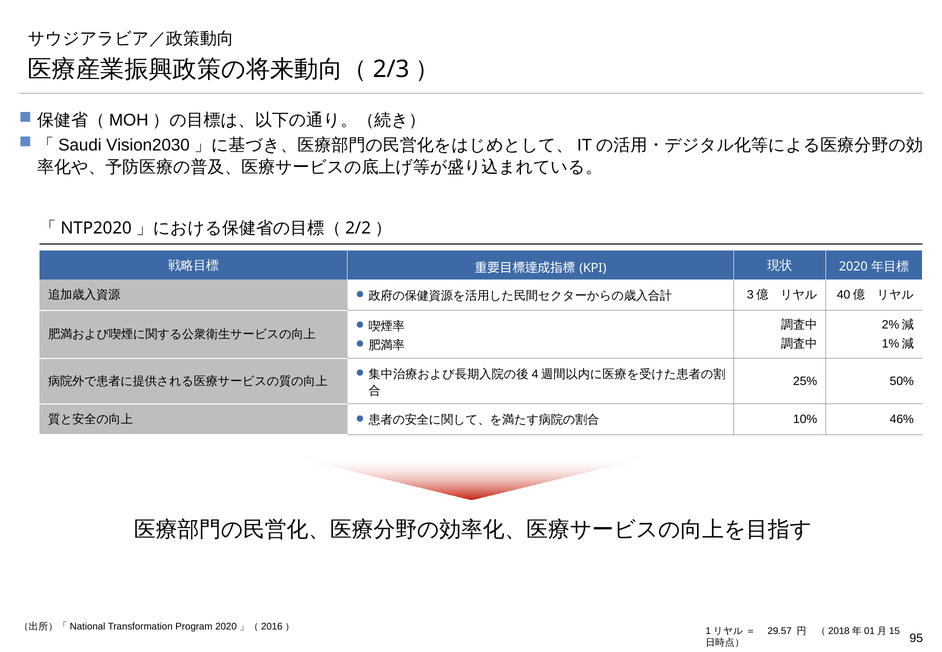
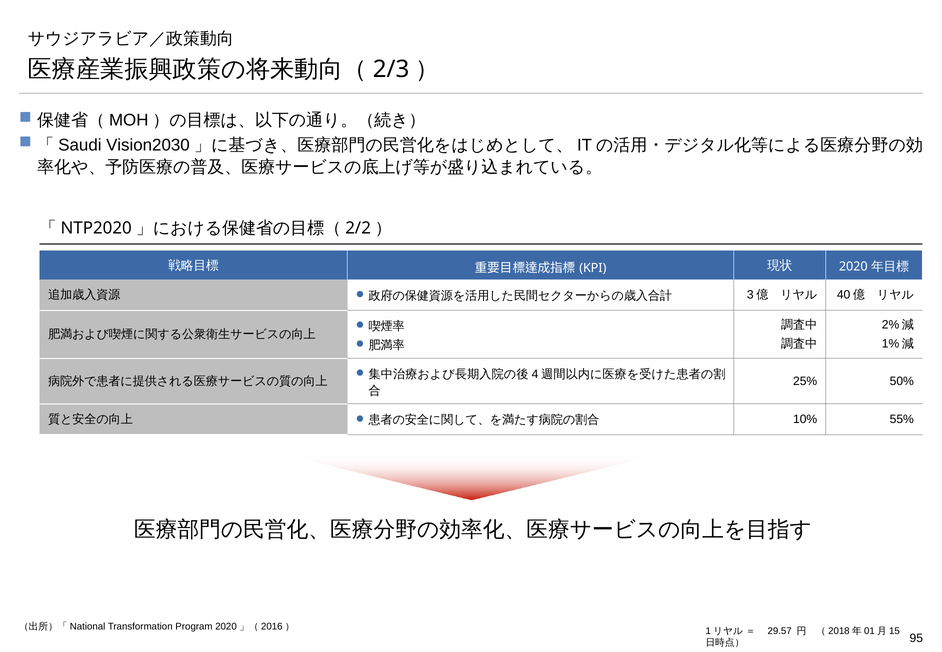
46%: 46% -> 55%
